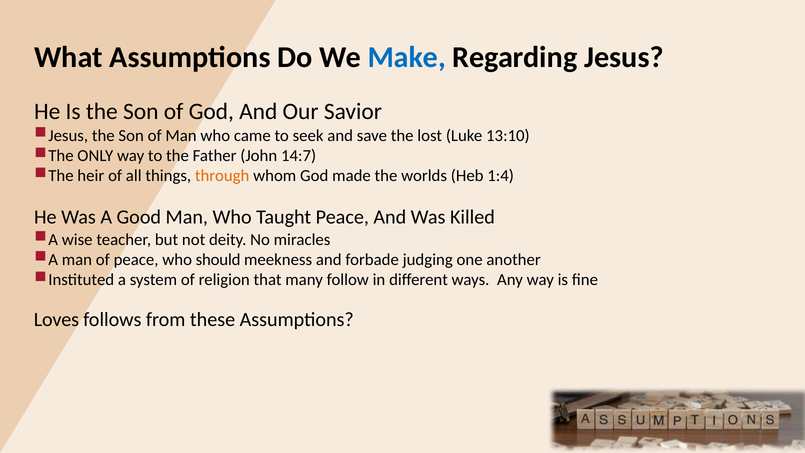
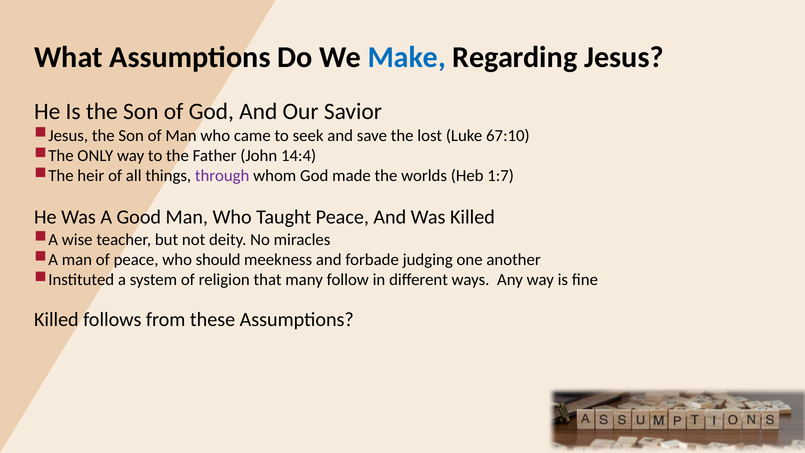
13:10: 13:10 -> 67:10
14:7: 14:7 -> 14:4
through colour: orange -> purple
1:4: 1:4 -> 1:7
Loves at (56, 319): Loves -> Killed
